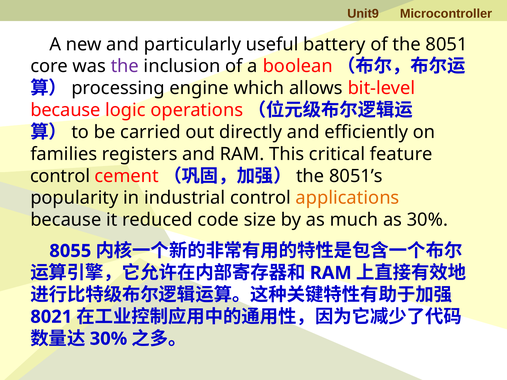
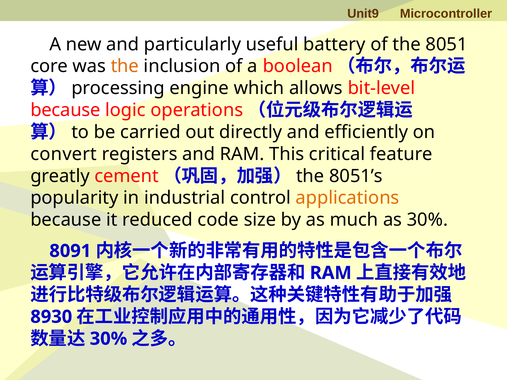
the at (125, 66) colour: purple -> orange
families: families -> convert
control at (60, 176): control -> greatly
8055: 8055 -> 8091
8021: 8021 -> 8930
